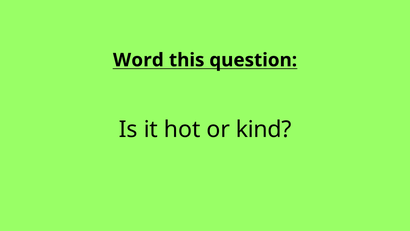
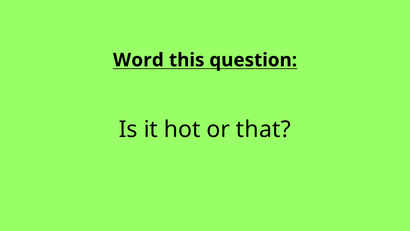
kind: kind -> that
